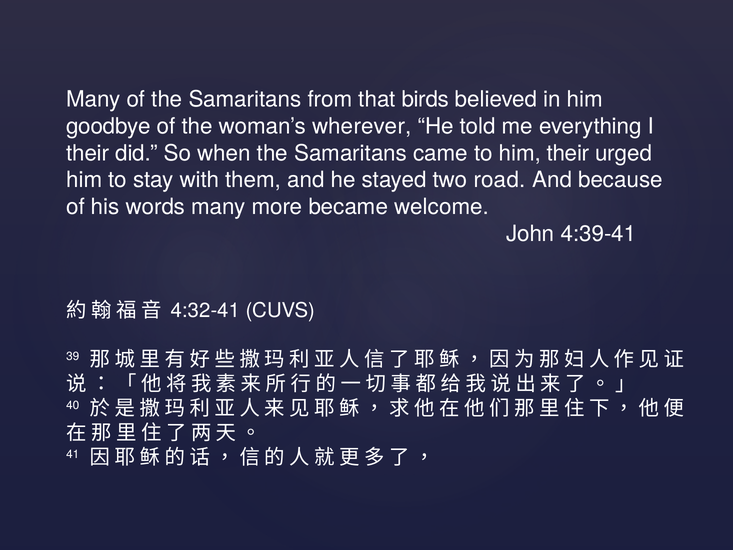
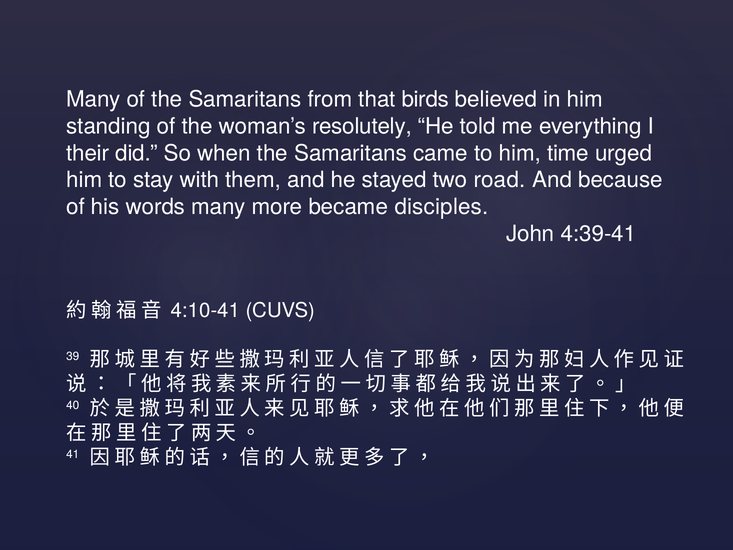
goodbye: goodbye -> standing
wherever: wherever -> resolutely
him their: their -> time
welcome: welcome -> disciples
4:32-41: 4:32-41 -> 4:10-41
